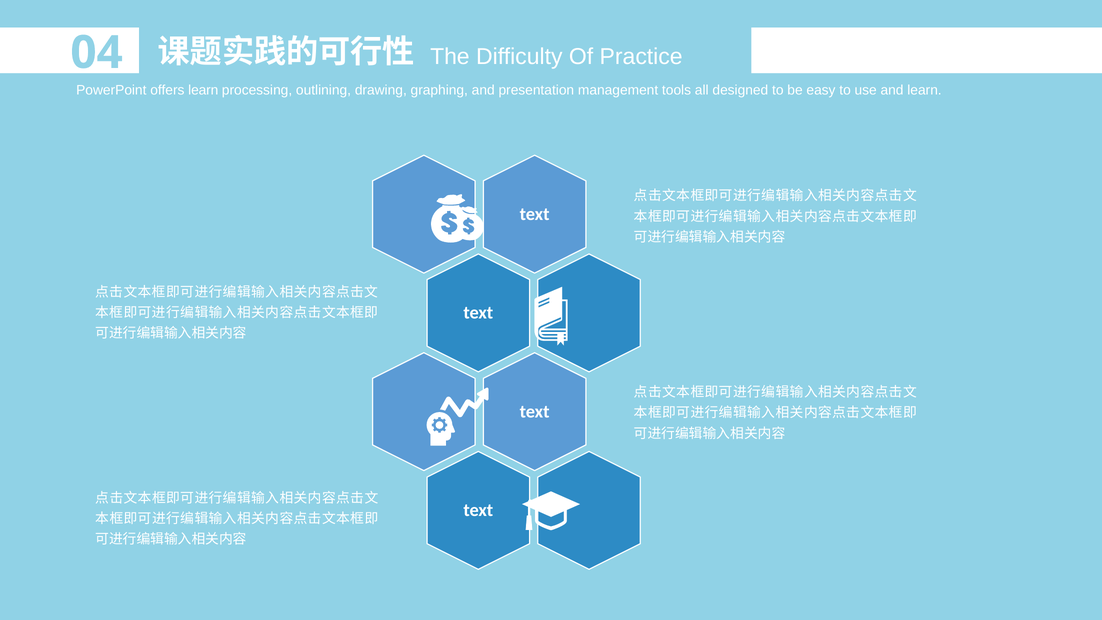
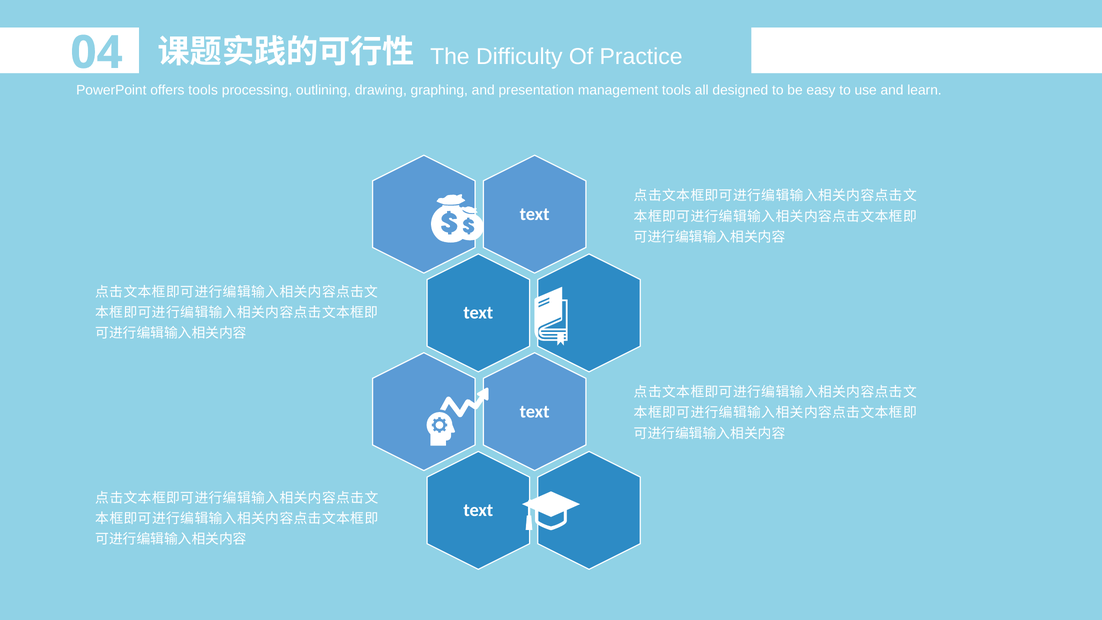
offers learn: learn -> tools
